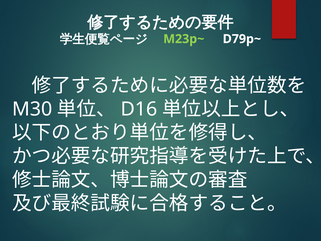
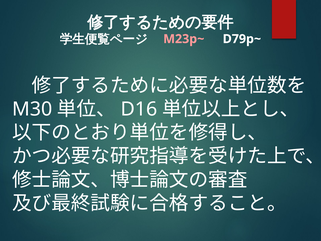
M23p~ colour: light green -> pink
